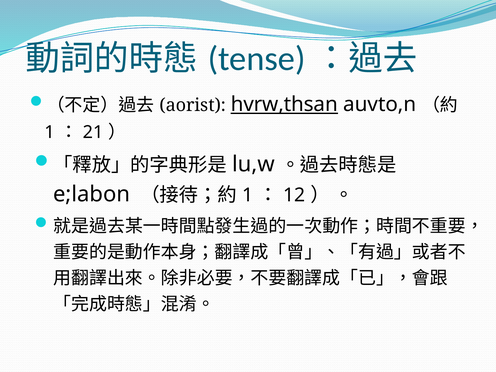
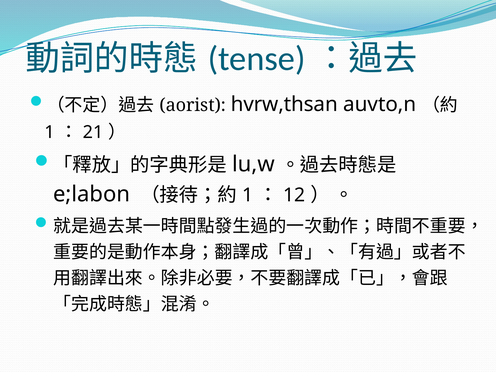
hvrw,thsan underline: present -> none
